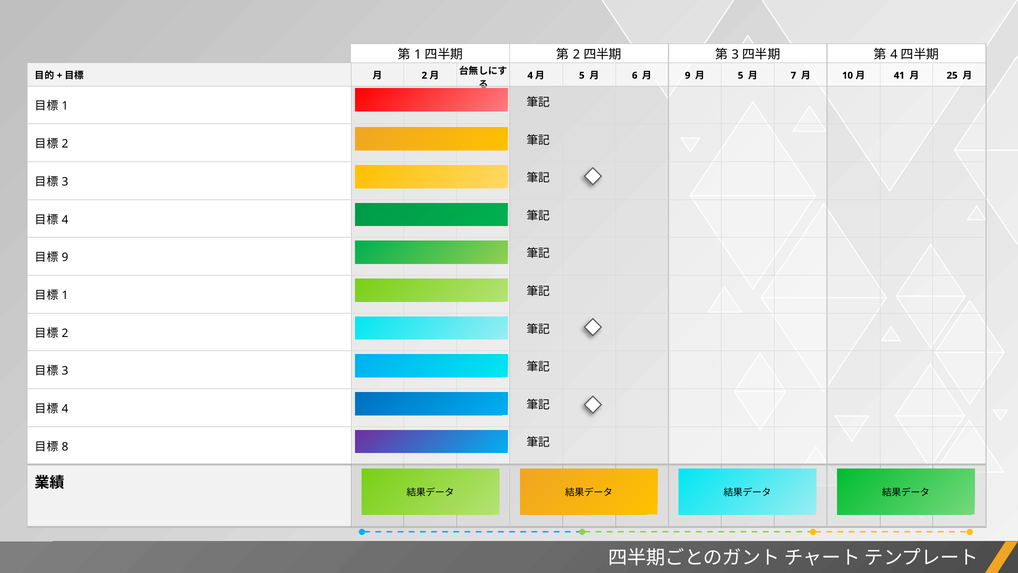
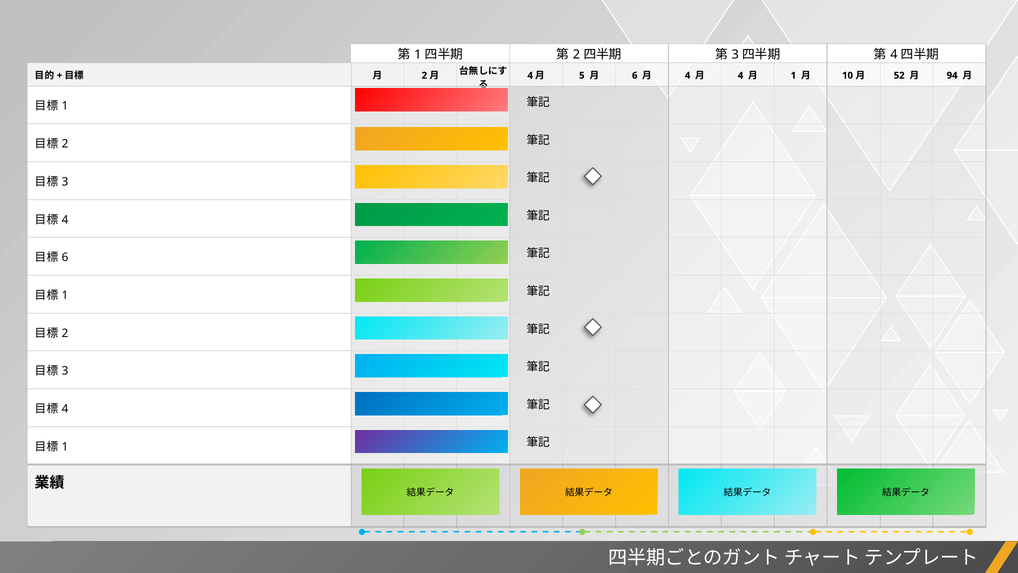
9 at (688, 75): 9 -> 4
5 at (741, 75): 5 -> 4
7 at (793, 75): 7 -> 1
41: 41 -> 52
25: 25 -> 94
9 at (65, 257): 9 -> 6
8 at (65, 446): 8 -> 1
